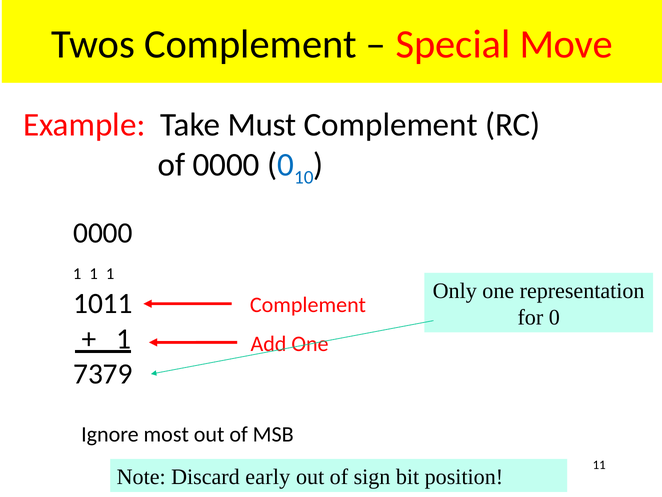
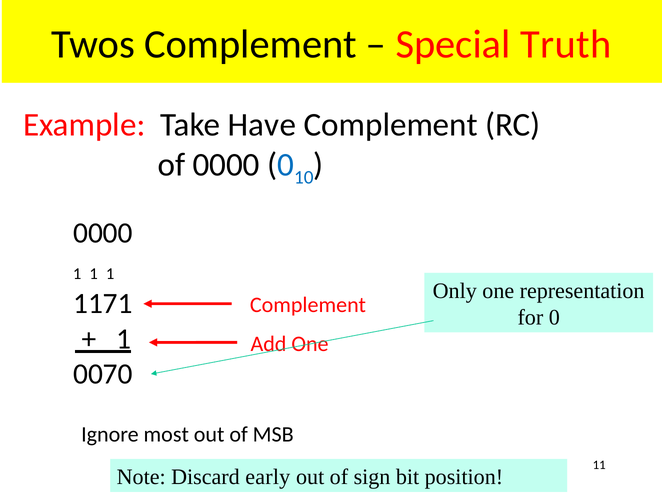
Move: Move -> Truth
Must: Must -> Have
1011: 1011 -> 1171
7379: 7379 -> 0070
